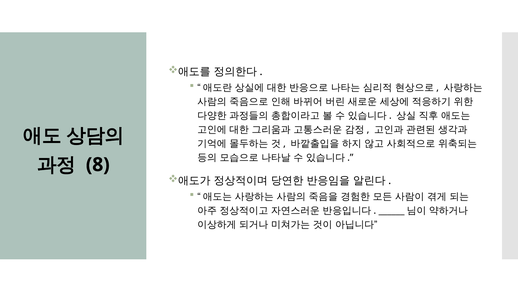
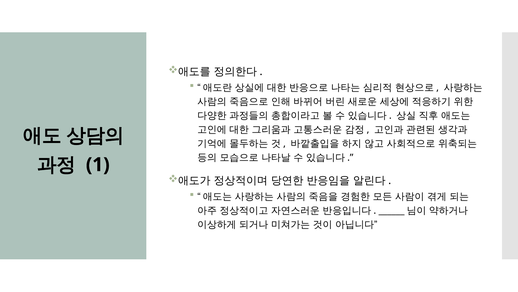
8: 8 -> 1
